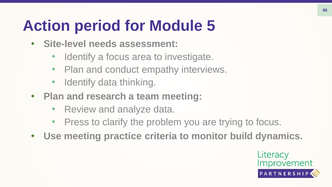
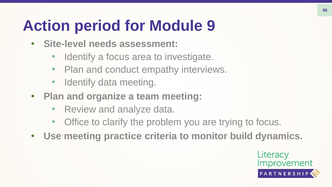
5: 5 -> 9
data thinking: thinking -> meeting
research: research -> organize
Press: Press -> Office
